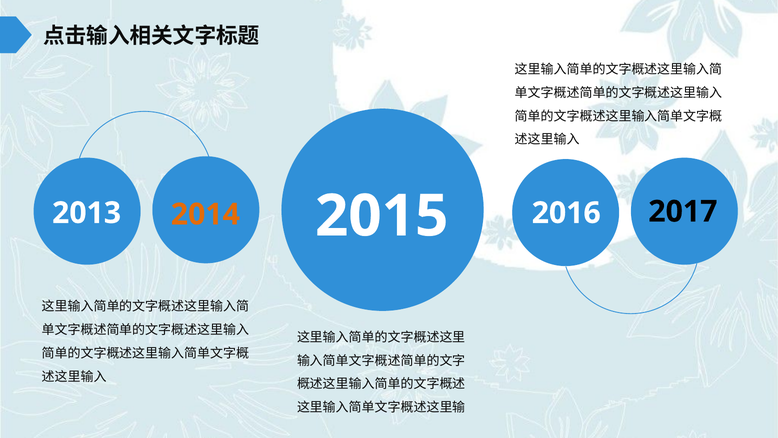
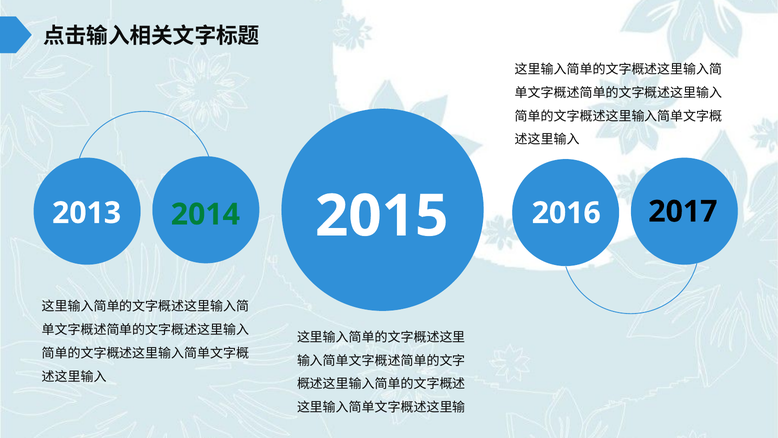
2014 colour: orange -> green
